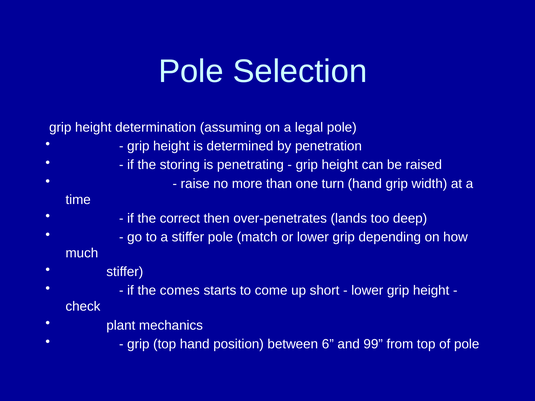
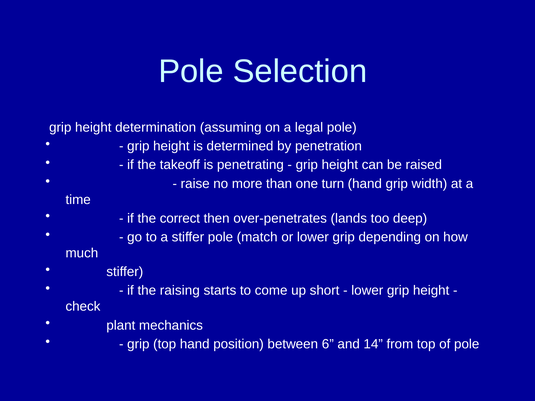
storing: storing -> takeoff
comes: comes -> raising
99: 99 -> 14
